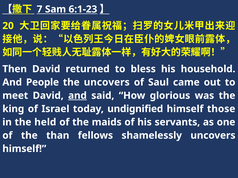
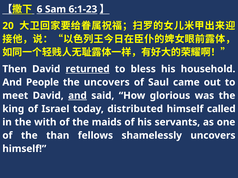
7: 7 -> 6
returned underline: none -> present
undignified: undignified -> distributed
those: those -> called
held: held -> with
